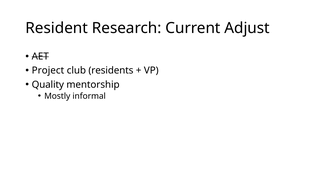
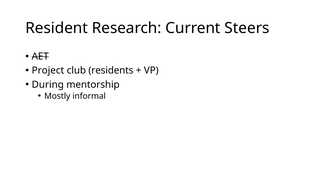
Adjust: Adjust -> Steers
Quality: Quality -> During
